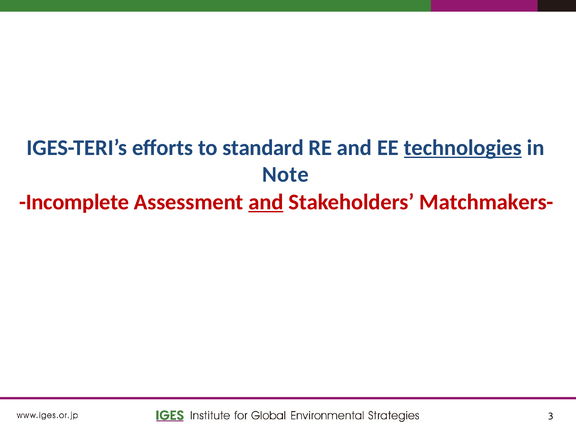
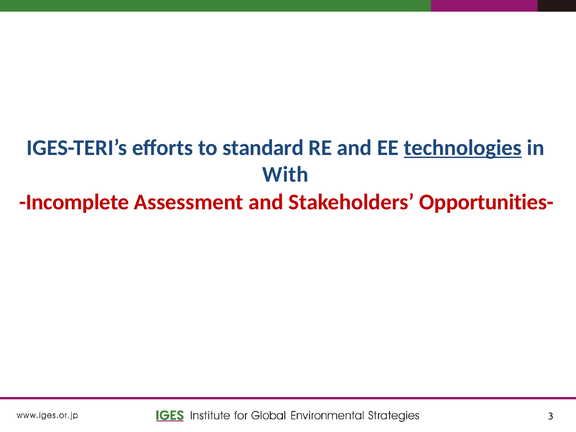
Note: Note -> With
and at (266, 202) underline: present -> none
Matchmakers-: Matchmakers- -> Opportunities-
